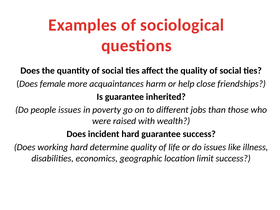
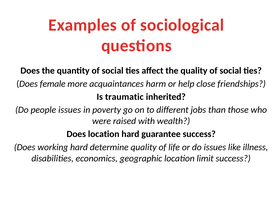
Is guarantee: guarantee -> traumatic
Does incident: incident -> location
